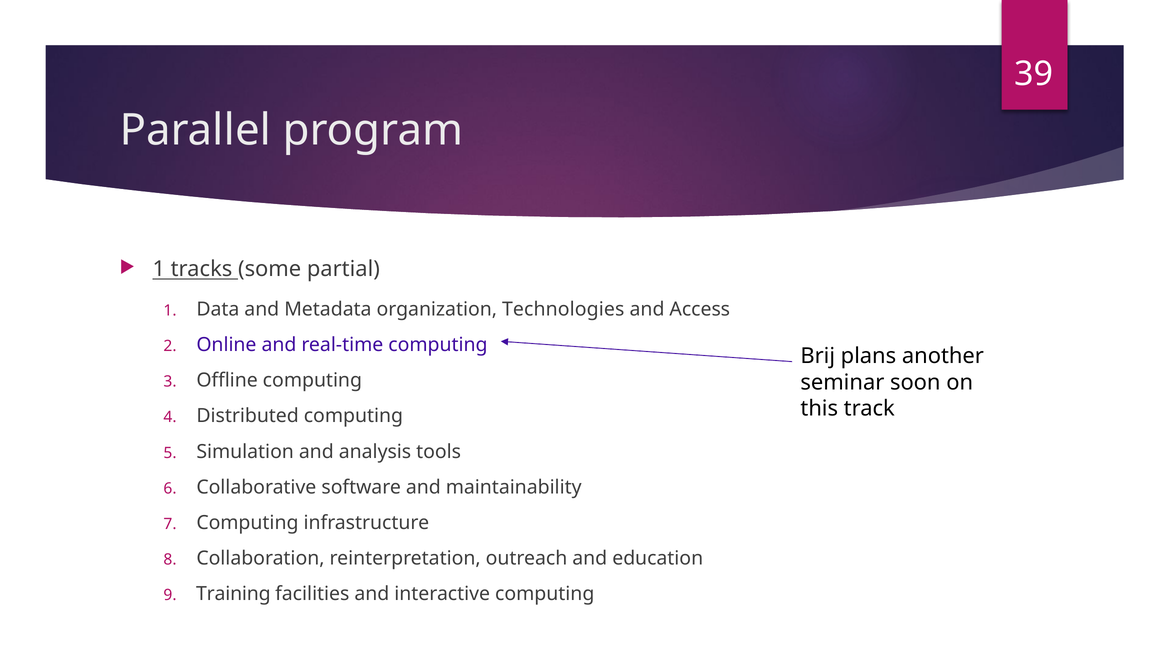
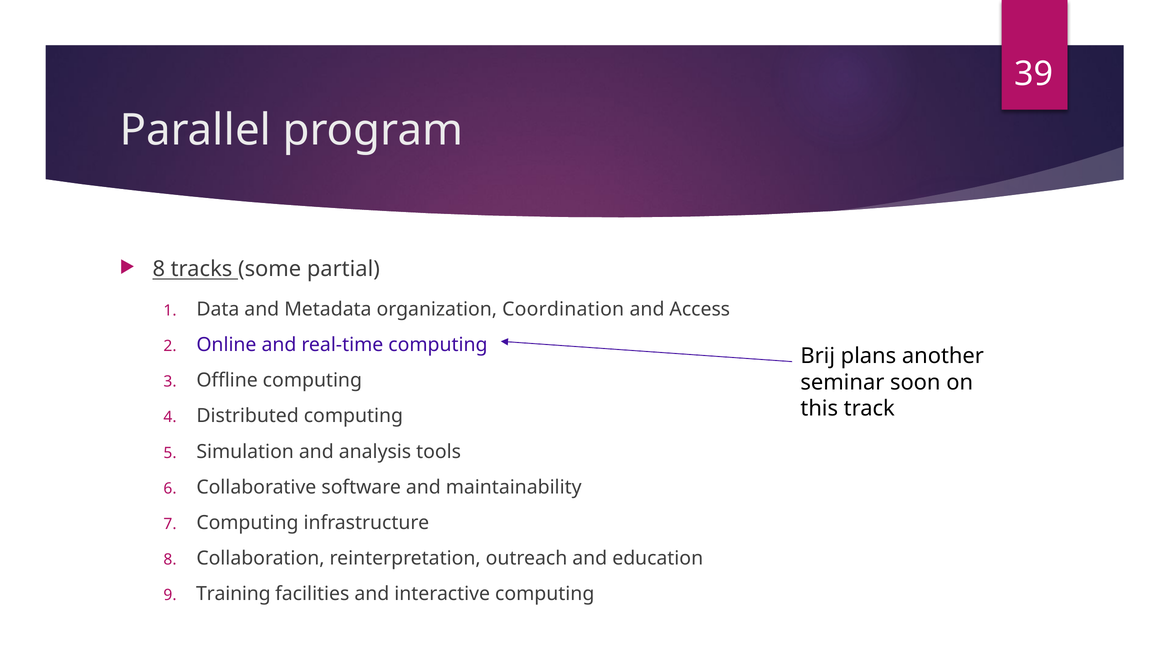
1 at (159, 269): 1 -> 8
Technologies: Technologies -> Coordination
